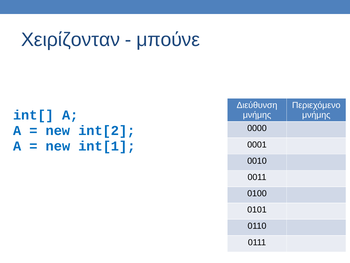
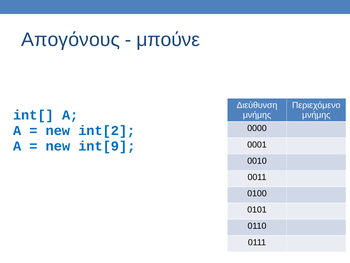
Χειρίζονταν: Χειρίζονταν -> Απογόνους
int[1: int[1 -> int[9
